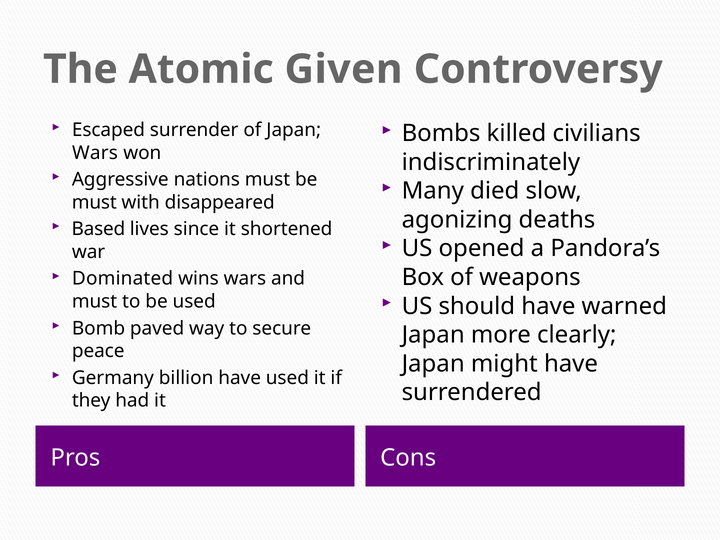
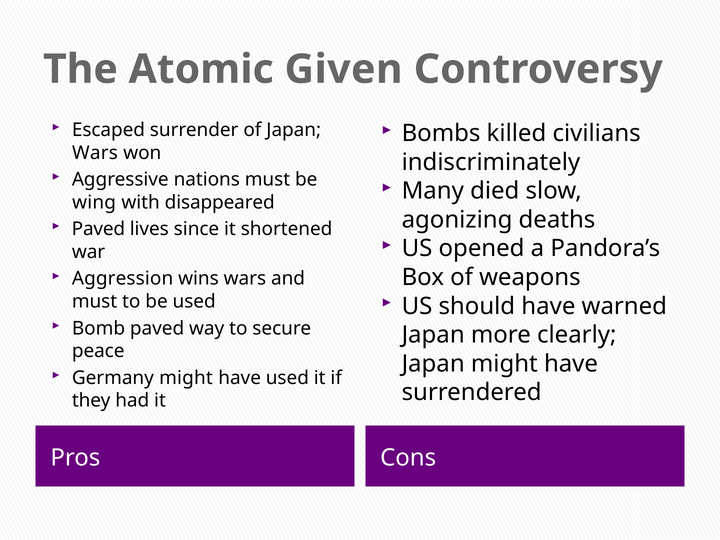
must at (94, 202): must -> wing
Based at (98, 229): Based -> Paved
Dominated: Dominated -> Aggression
Germany billion: billion -> might
